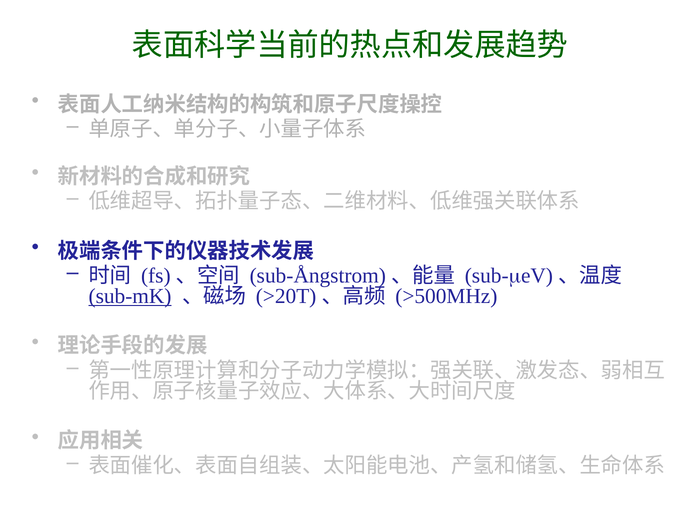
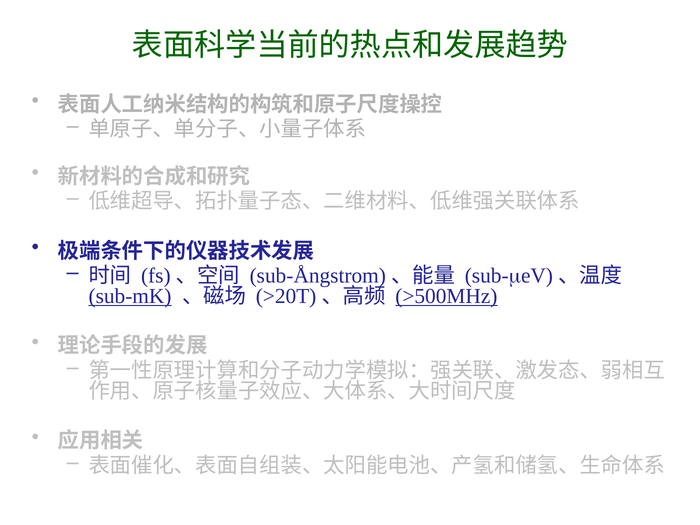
>500MHz underline: none -> present
